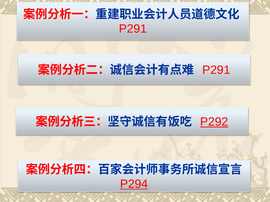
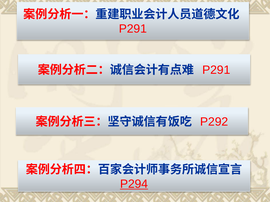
P292 underline: present -> none
